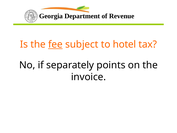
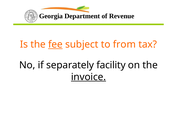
hotel: hotel -> from
points: points -> facility
invoice underline: none -> present
